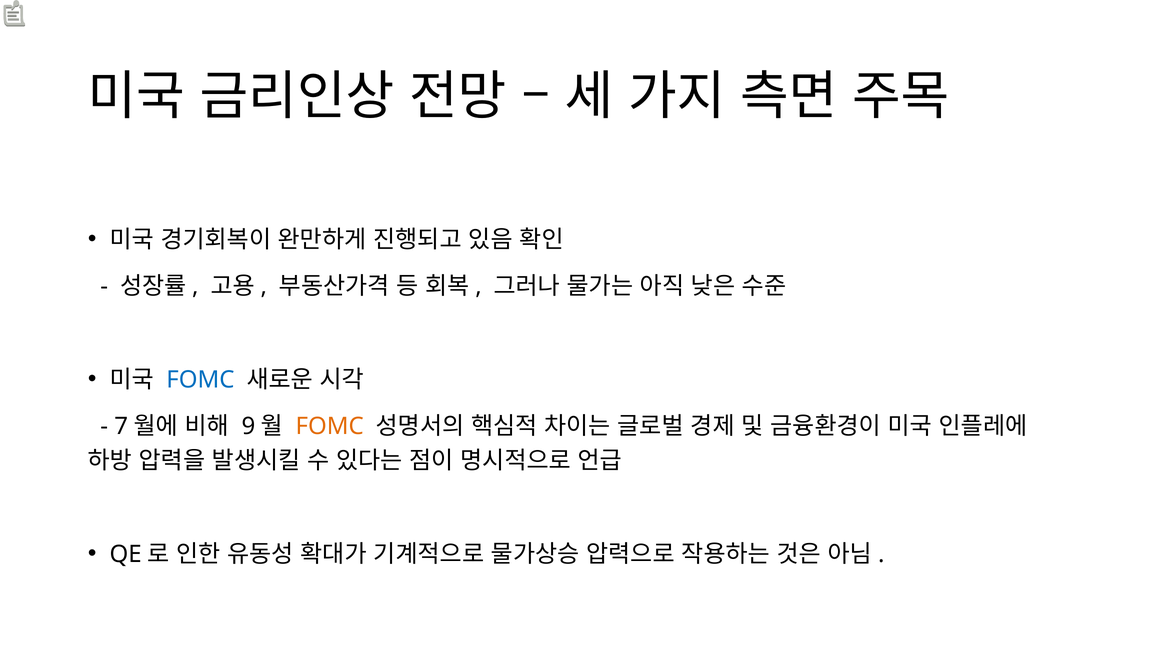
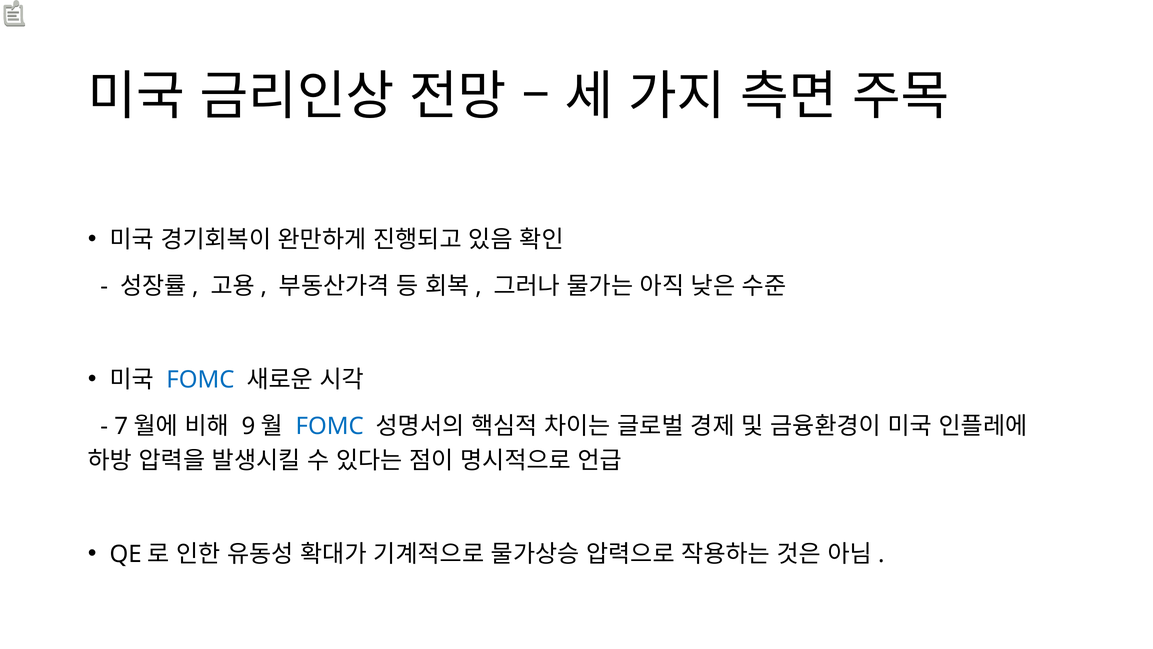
FOMC at (330, 426) colour: orange -> blue
